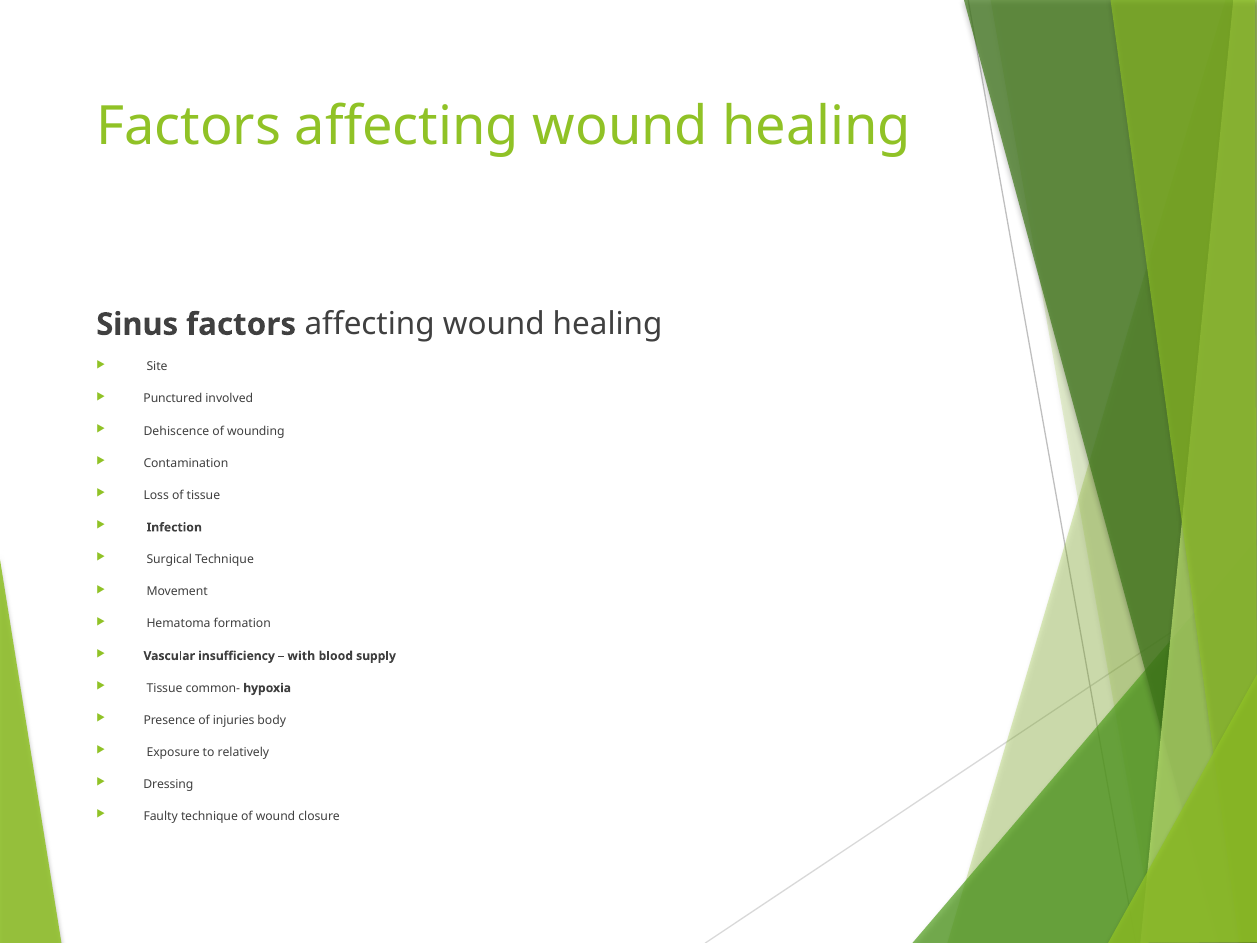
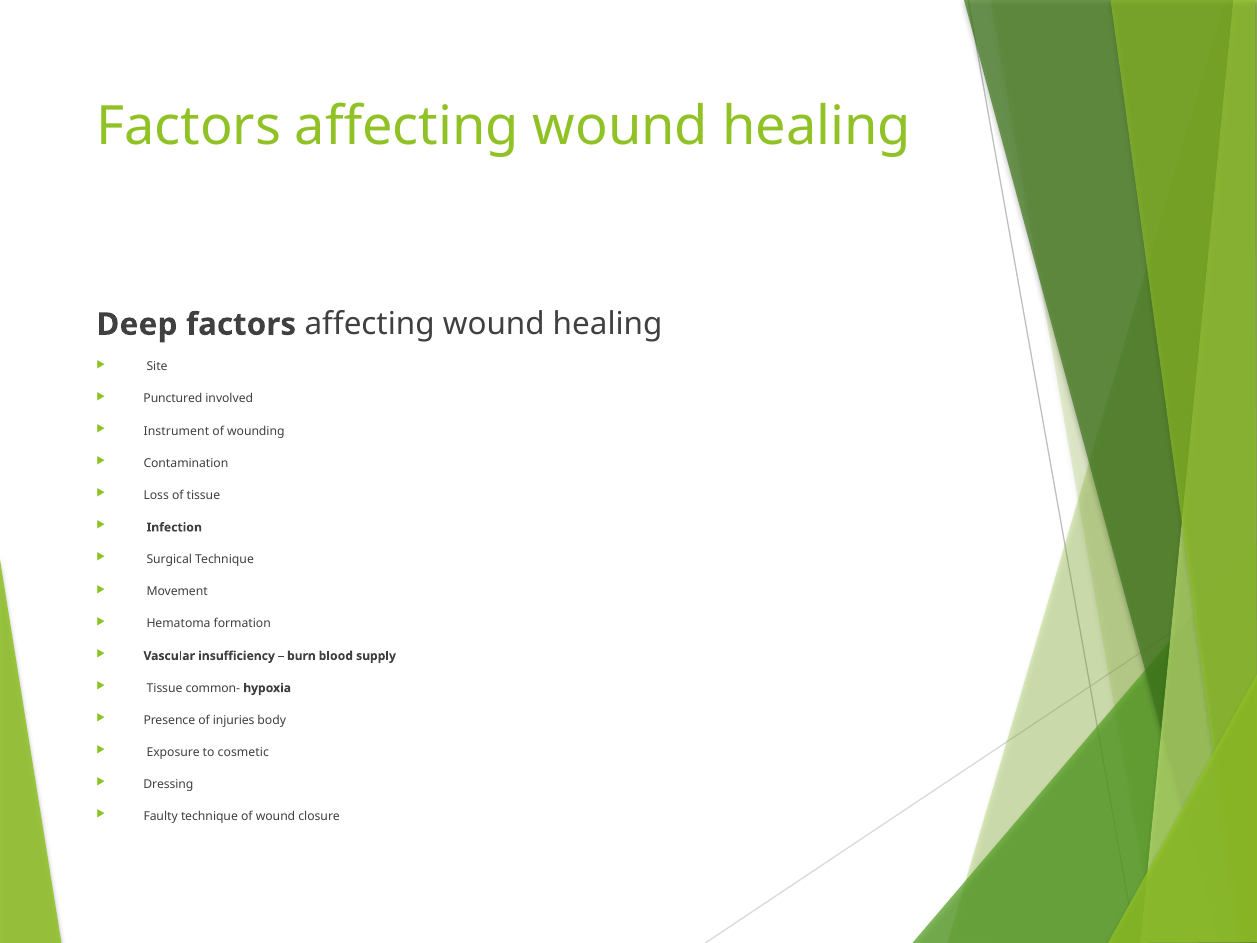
Sinus: Sinus -> Deep
Dehiscence: Dehiscence -> Instrument
with: with -> burn
relatively: relatively -> cosmetic
